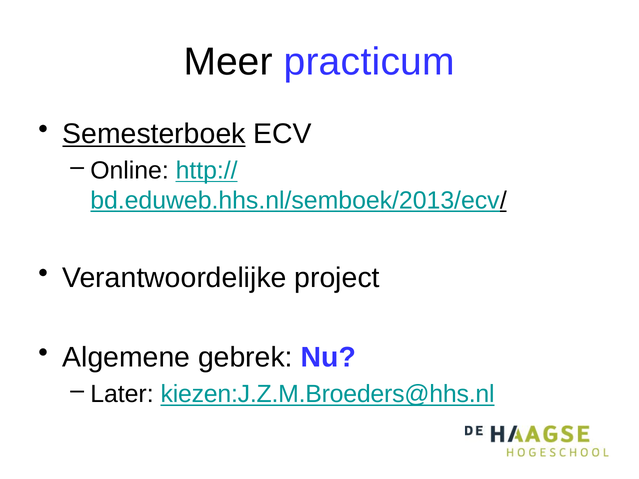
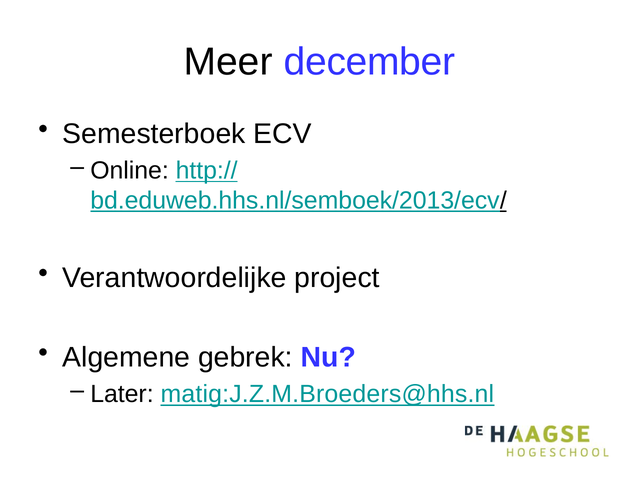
practicum: practicum -> december
Semesterboek underline: present -> none
kiezen:J.Z.M.Broeders@hhs.nl: kiezen:J.Z.M.Broeders@hhs.nl -> matig:J.Z.M.Broeders@hhs.nl
